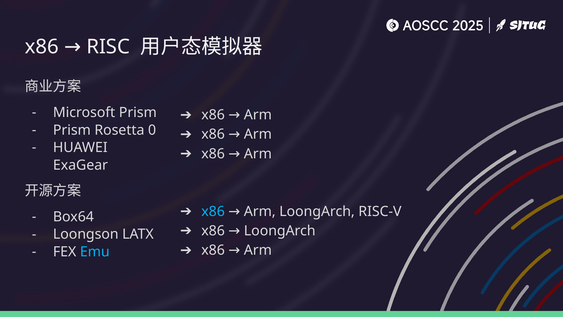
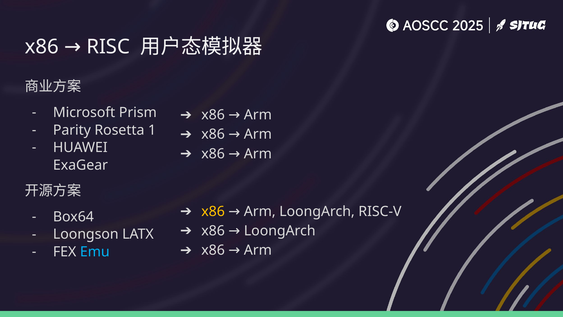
Prism at (72, 130): Prism -> Parity
0: 0 -> 1
x86 at (213, 211) colour: light blue -> yellow
